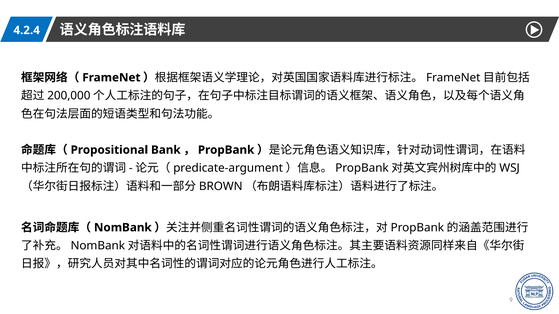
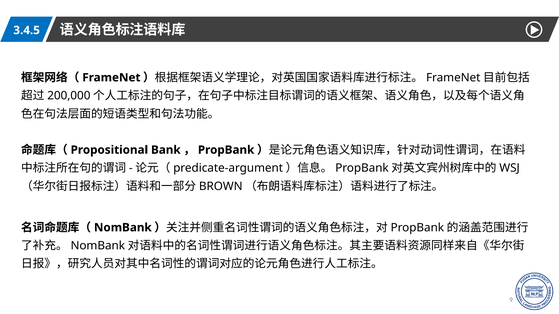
4.2.4: 4.2.4 -> 3.4.5
